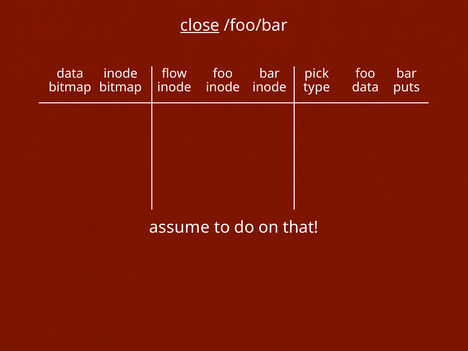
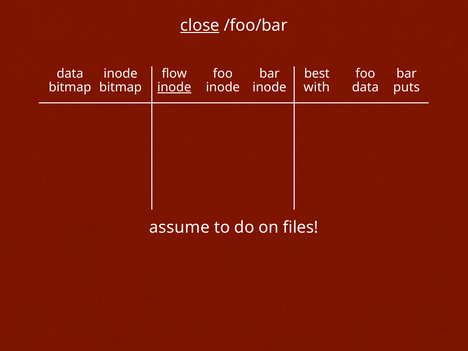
pick: pick -> best
inode at (174, 87) underline: none -> present
type: type -> with
that: that -> files
